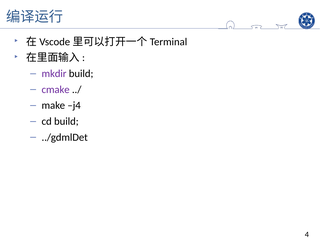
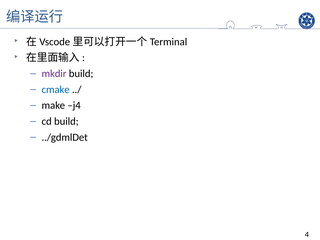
cmake colour: purple -> blue
